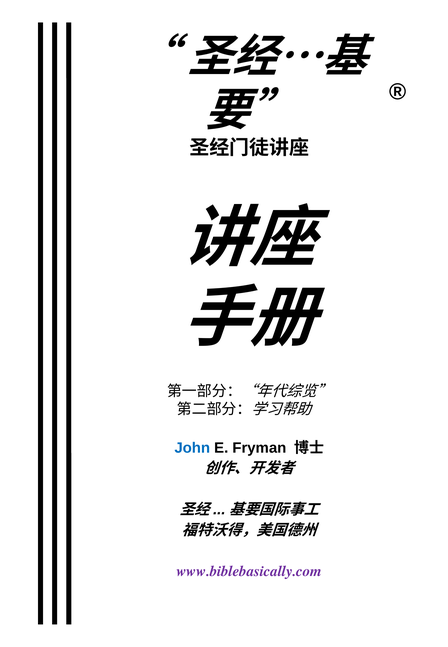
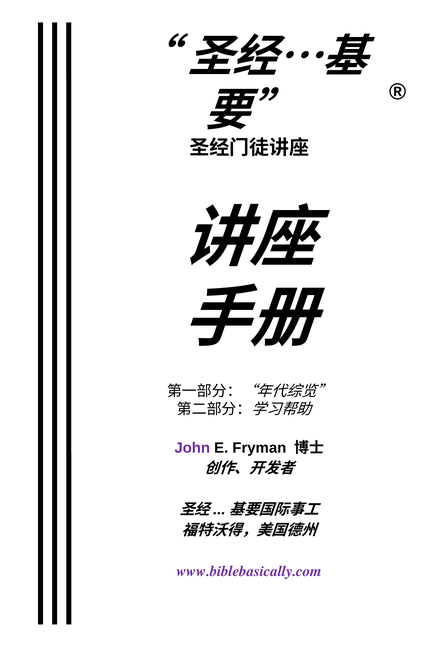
John colour: blue -> purple
